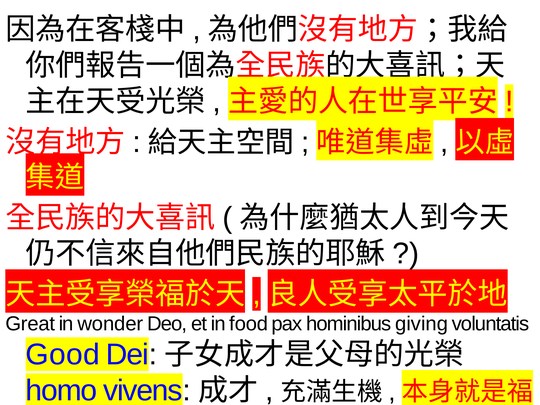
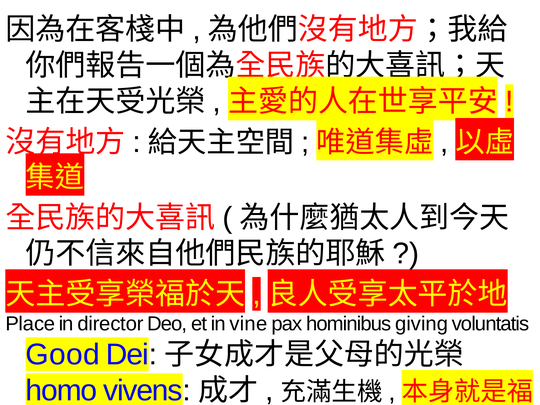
Great: Great -> Place
wonder: wonder -> director
food: food -> vine
